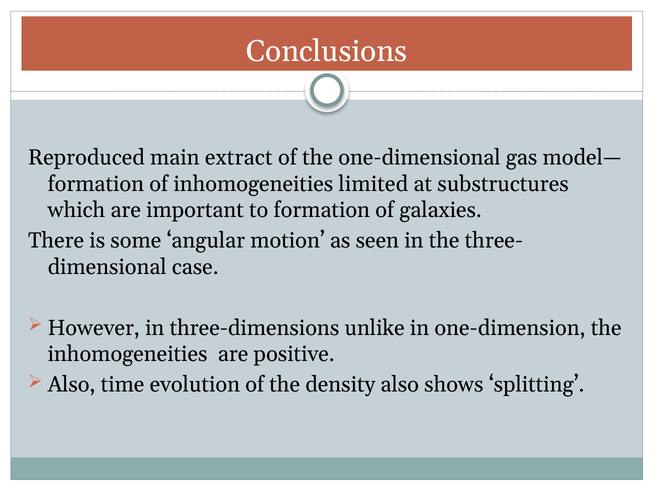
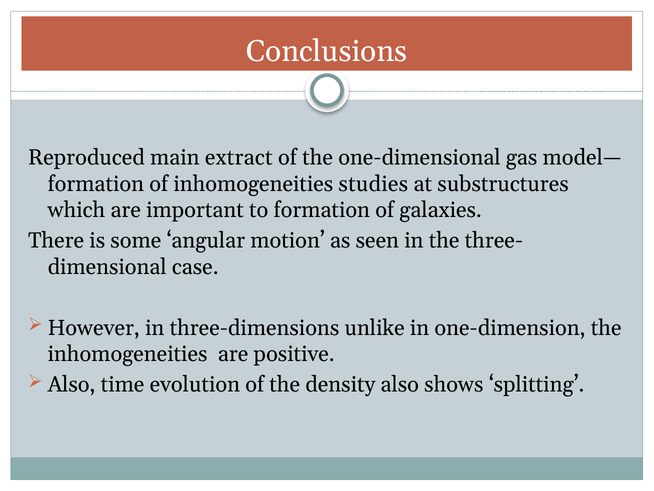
limited: limited -> studies
